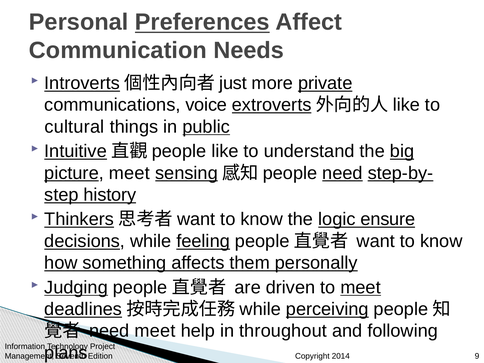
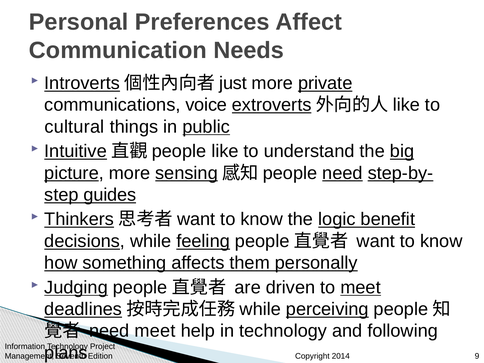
Preferences underline: present -> none
picture meet: meet -> more
history: history -> guides
ensure: ensure -> benefit
in throughout: throughout -> technology
